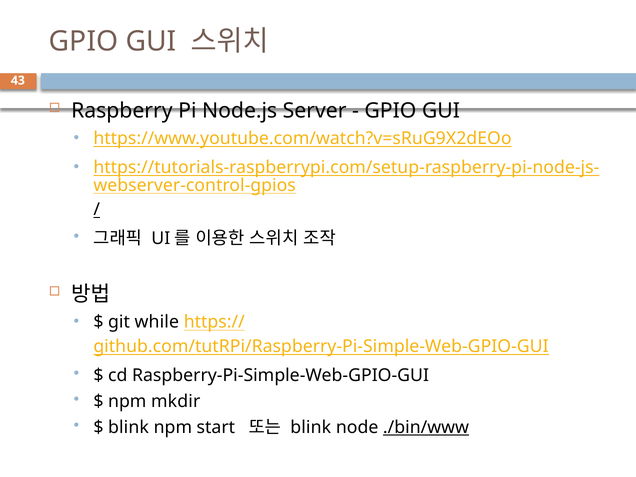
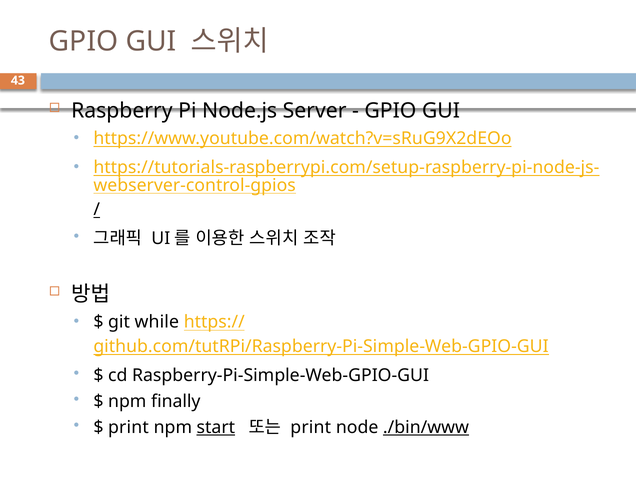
mkdir: mkdir -> finally
blink at (128, 427): blink -> print
start underline: none -> present
blink at (311, 427): blink -> print
